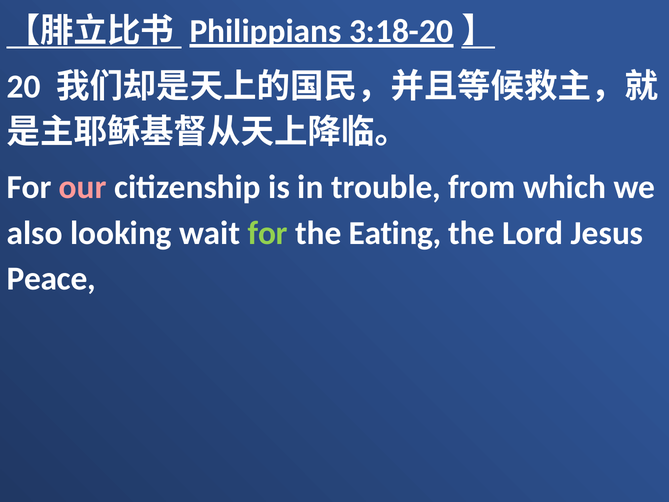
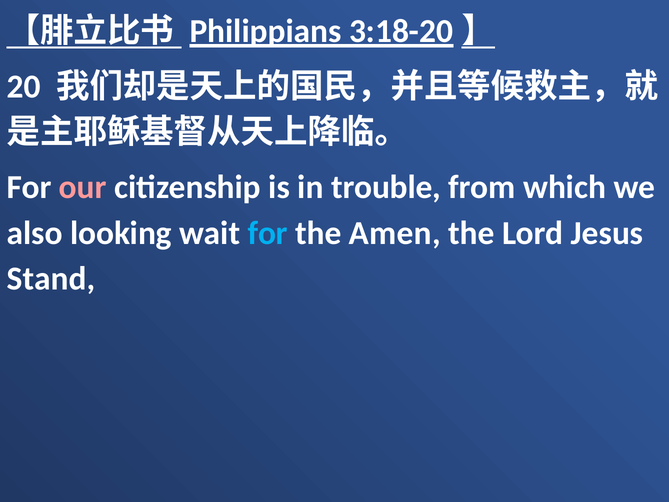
for at (268, 233) colour: light green -> light blue
Eating: Eating -> Amen
Peace: Peace -> Stand
